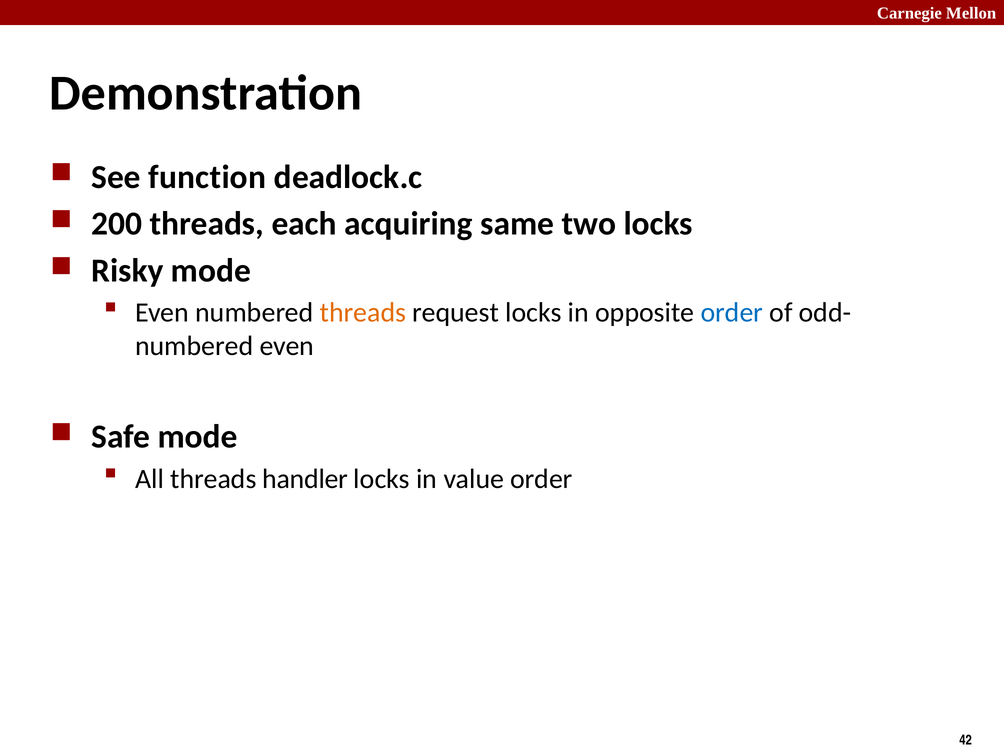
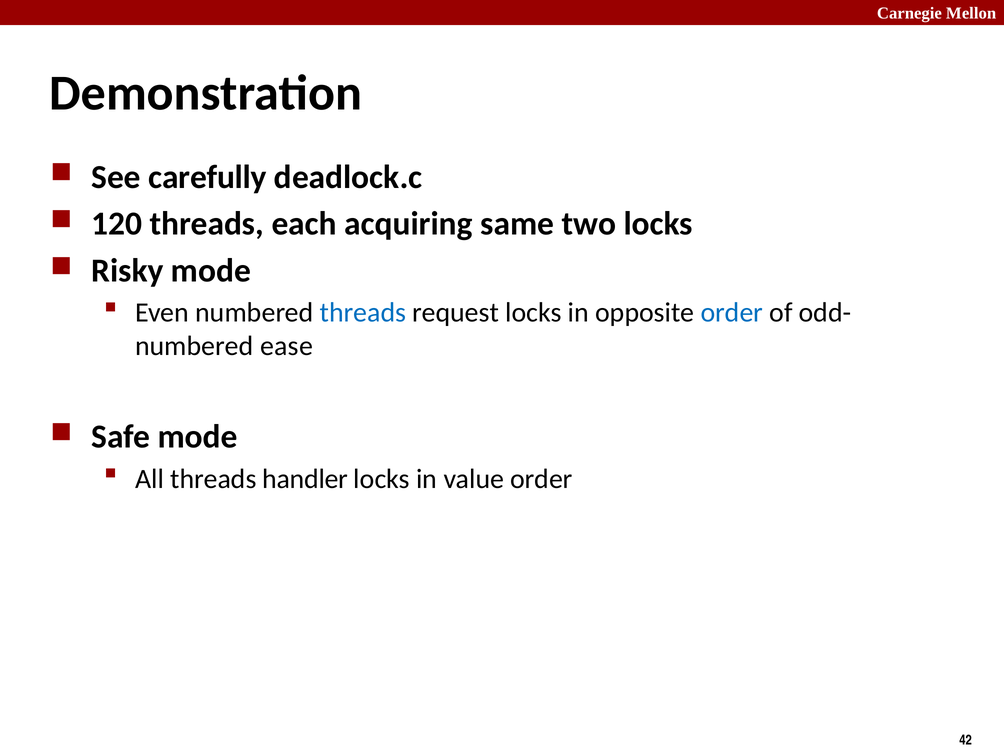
function: function -> carefully
200: 200 -> 120
threads at (363, 313) colour: orange -> blue
numbered even: even -> ease
